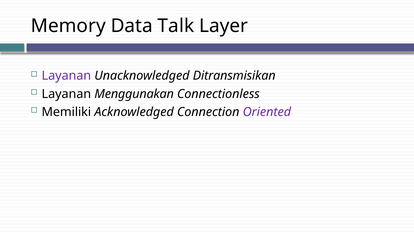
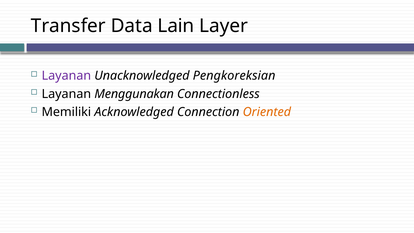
Memory: Memory -> Transfer
Talk: Talk -> Lain
Ditransmisikan: Ditransmisikan -> Pengkoreksian
Oriented colour: purple -> orange
